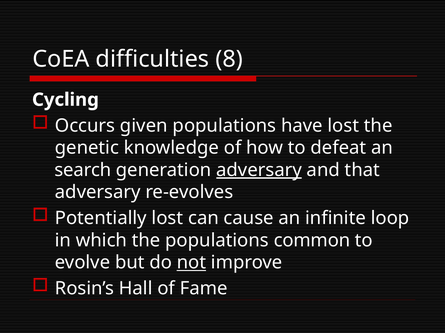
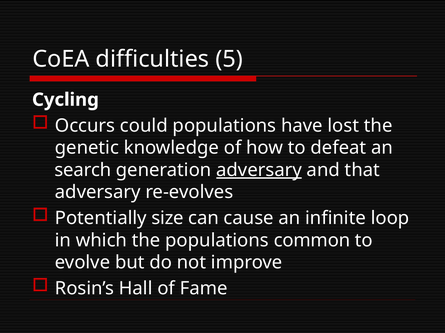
8: 8 -> 5
given: given -> could
Potentially lost: lost -> size
not underline: present -> none
